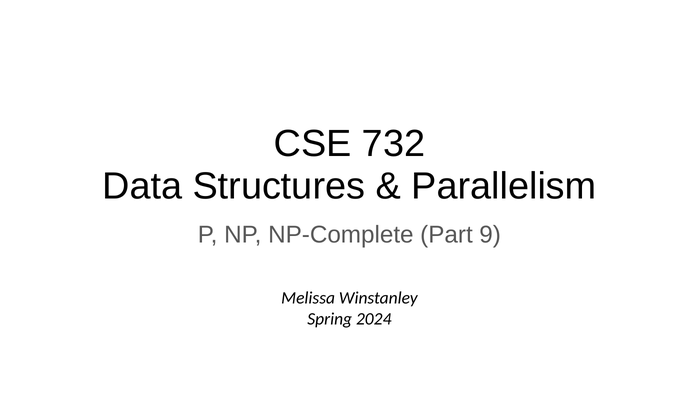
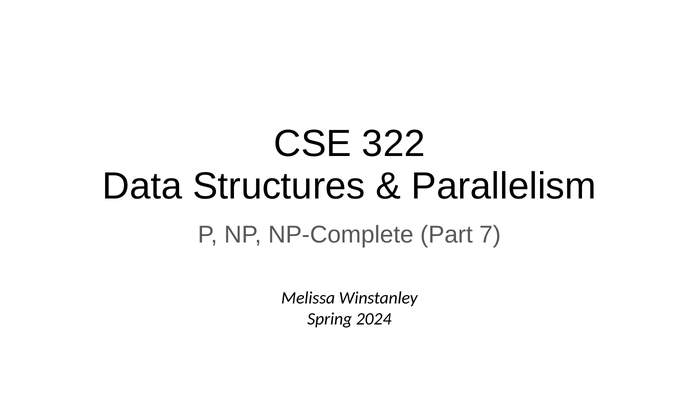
732: 732 -> 322
9: 9 -> 7
